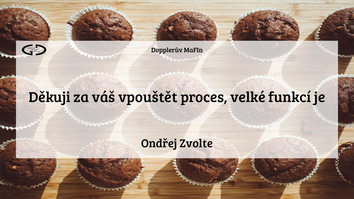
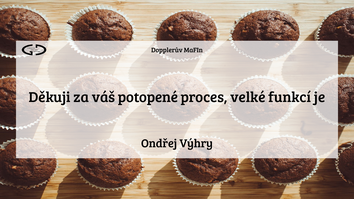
vpouštět: vpouštět -> potopené
Zvolte: Zvolte -> Výhry
